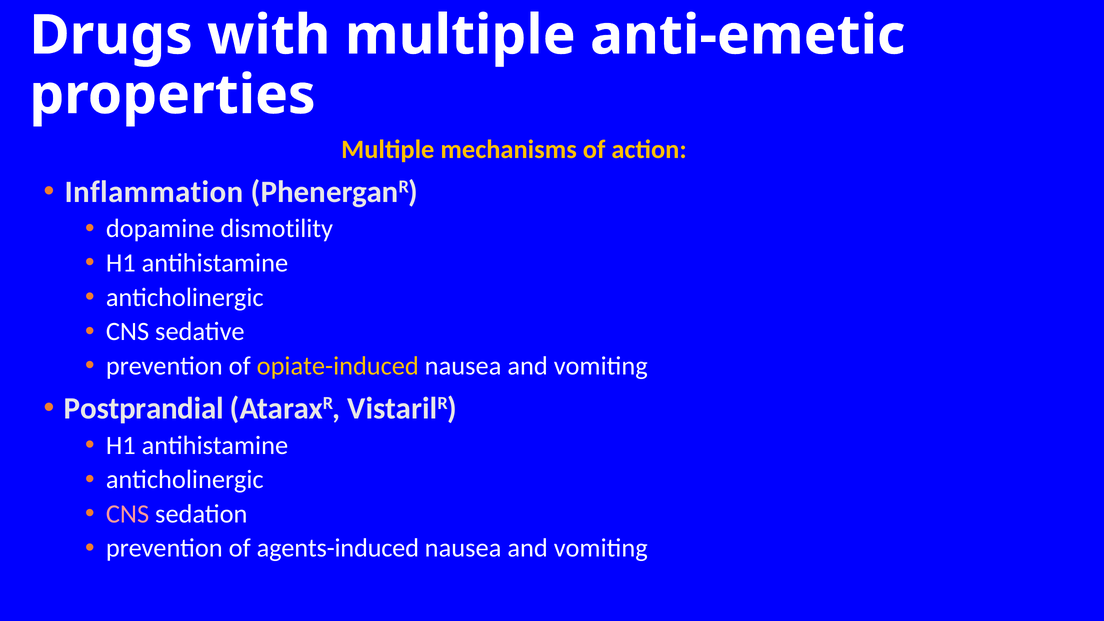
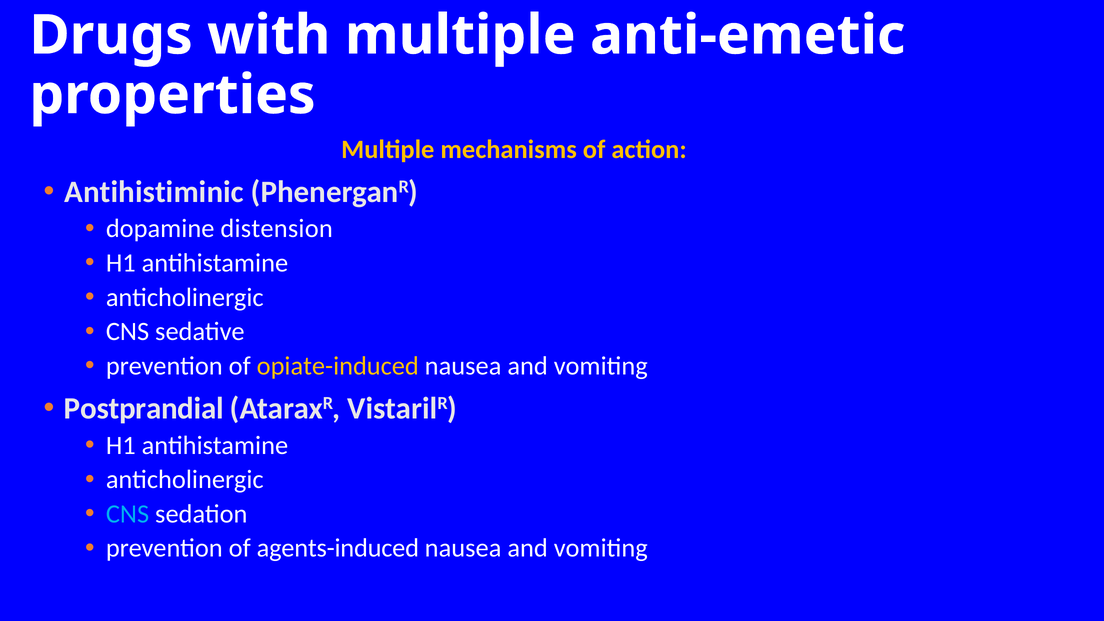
Inflammation: Inflammation -> Antihistiminic
dismotility: dismotility -> distension
CNS at (128, 514) colour: pink -> light blue
